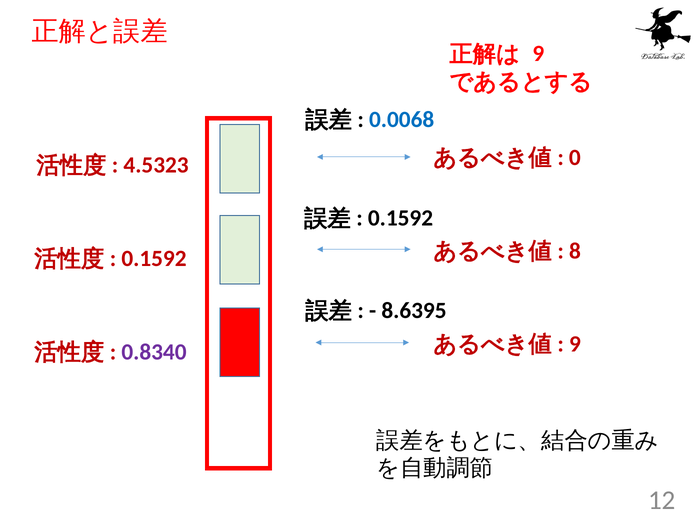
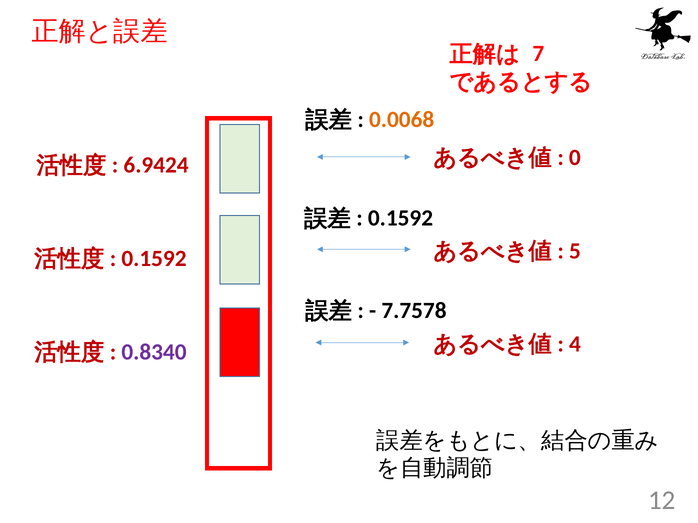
9 at (538, 54): 9 -> 7
0.0068 colour: blue -> orange
4.5323: 4.5323 -> 6.9424
8: 8 -> 5
8.6395: 8.6395 -> 7.7578
9 at (575, 344): 9 -> 4
